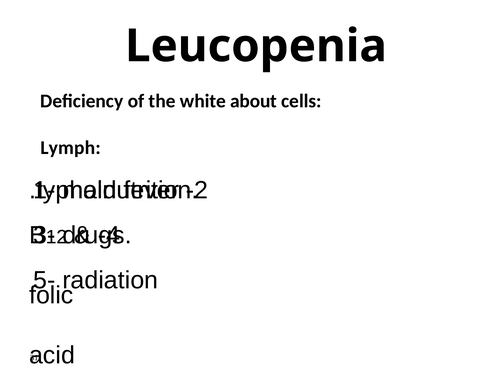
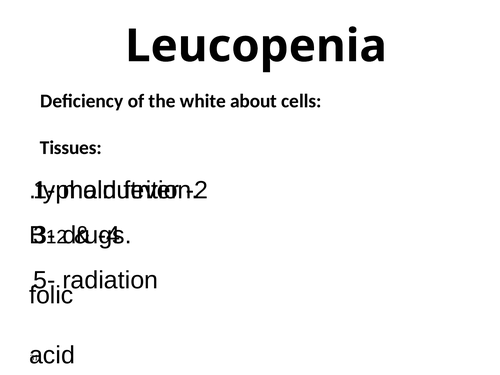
Lymph: Lymph -> Tissues
